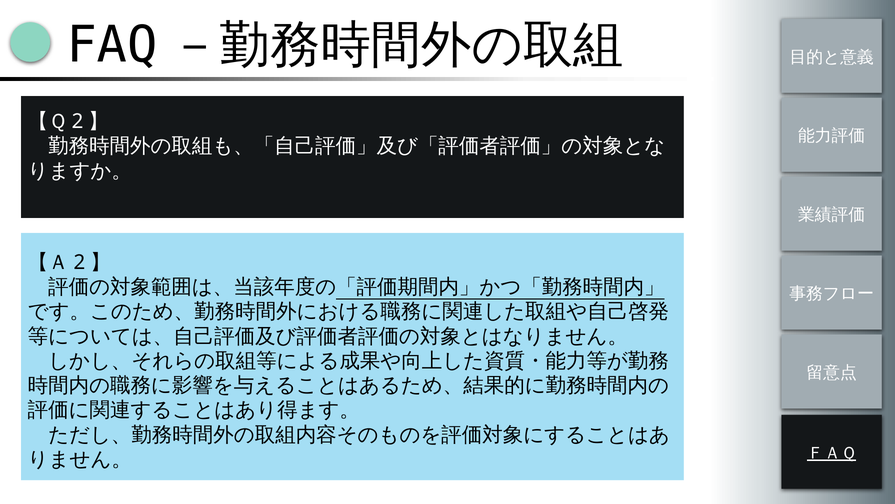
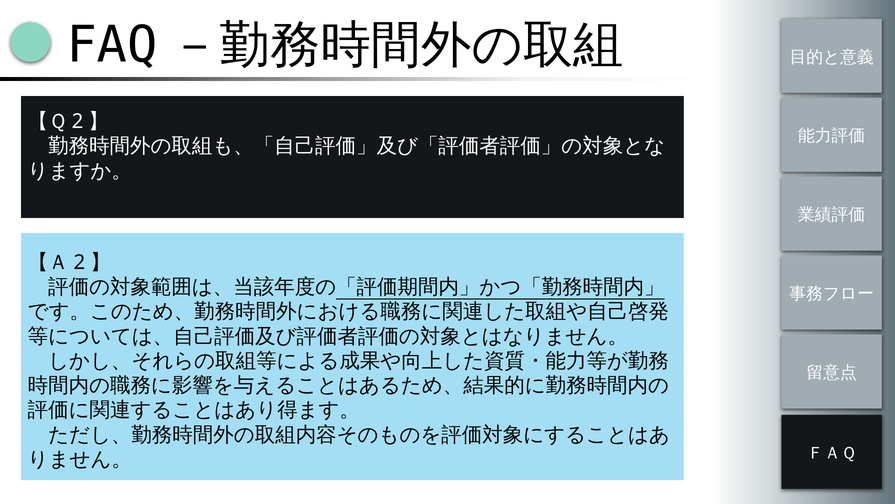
ＦＡＱ underline: present -> none
